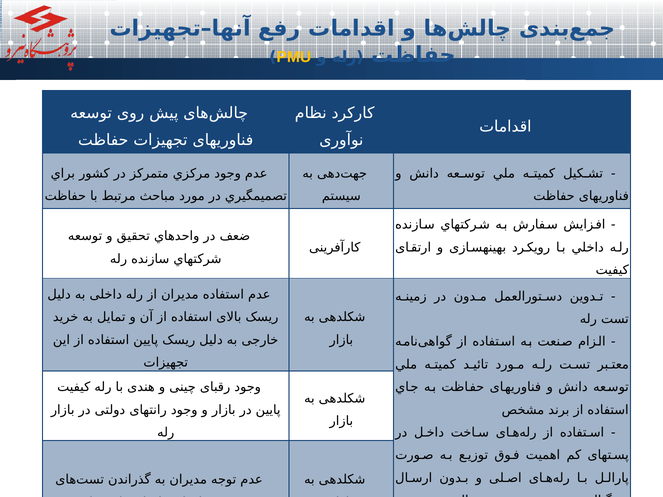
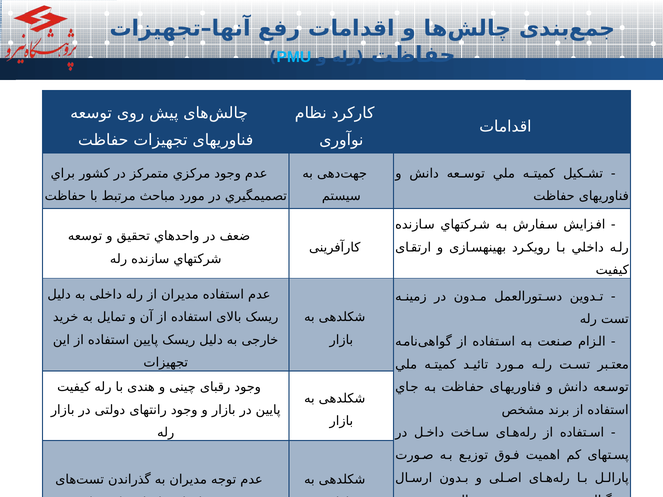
PMU colour: yellow -> light blue
